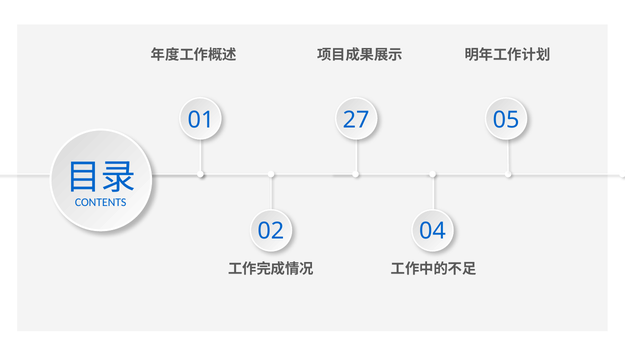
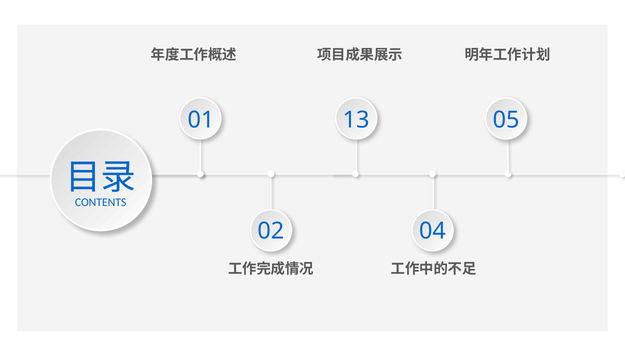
27: 27 -> 13
